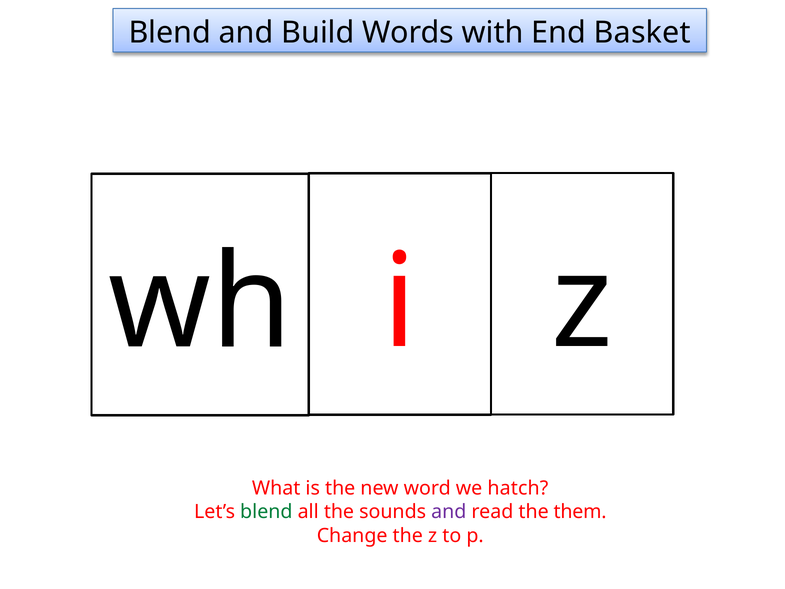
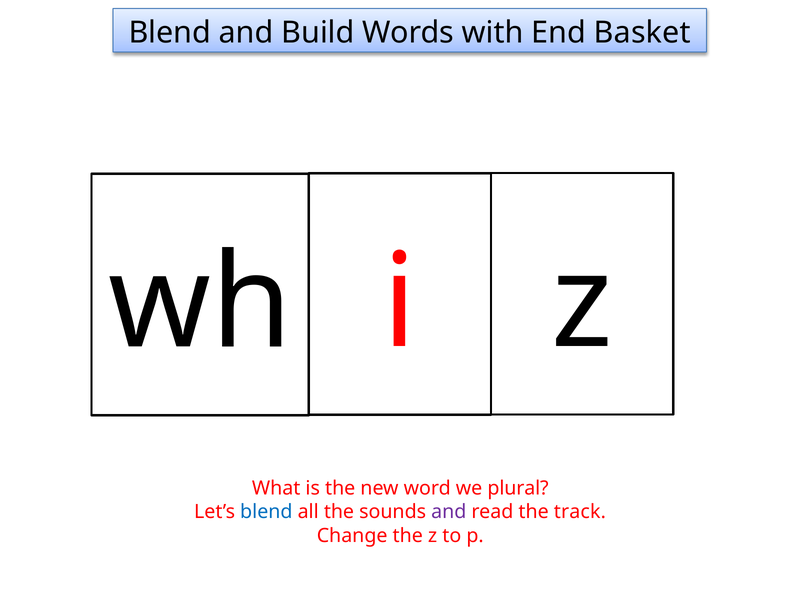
hatch: hatch -> plural
blend at (266, 512) colour: green -> blue
them: them -> track
